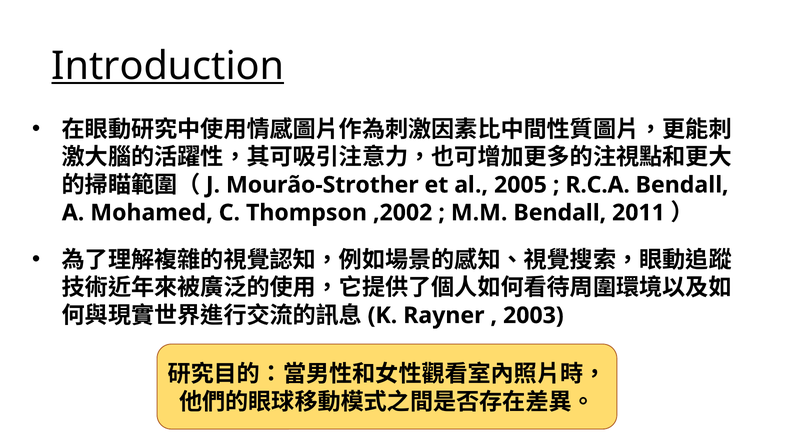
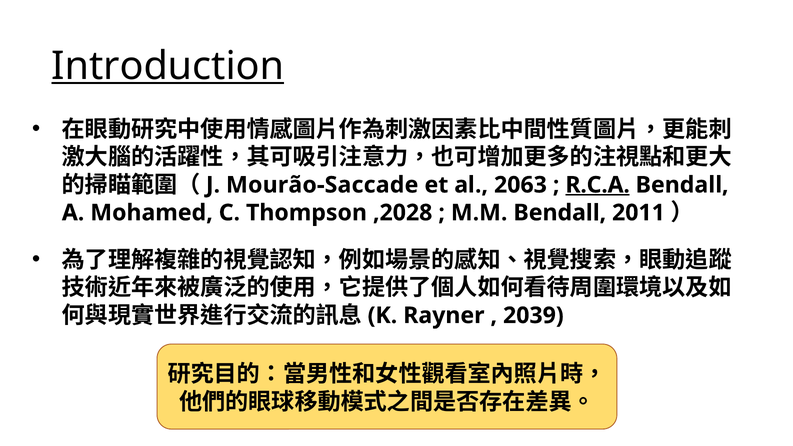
Mourão-Strother: Mourão-Strother -> Mourão-Saccade
2005: 2005 -> 2063
R.C.A underline: none -> present
,2002: ,2002 -> ,2028
2003: 2003 -> 2039
